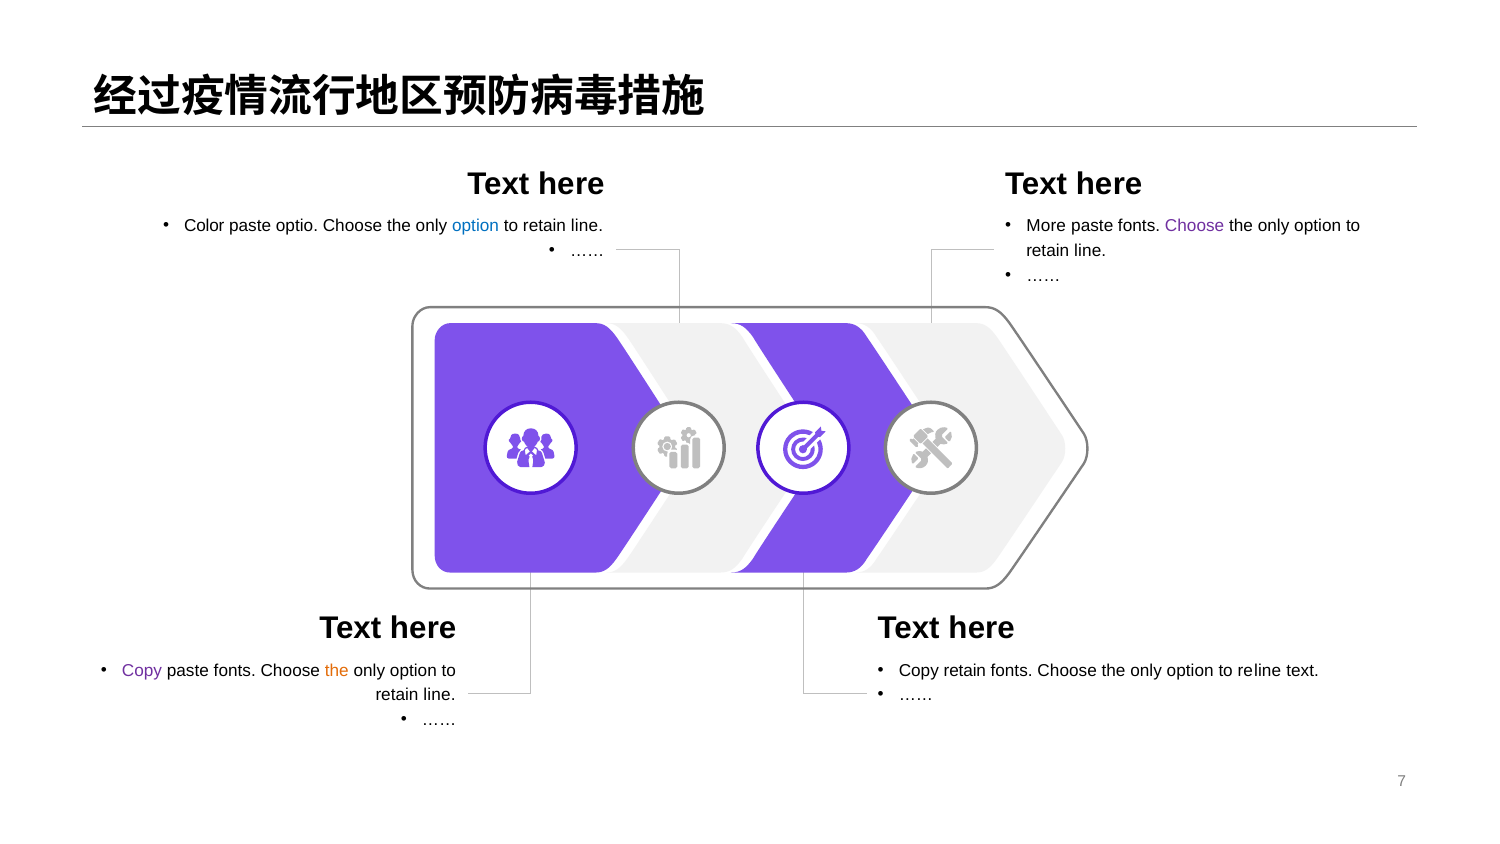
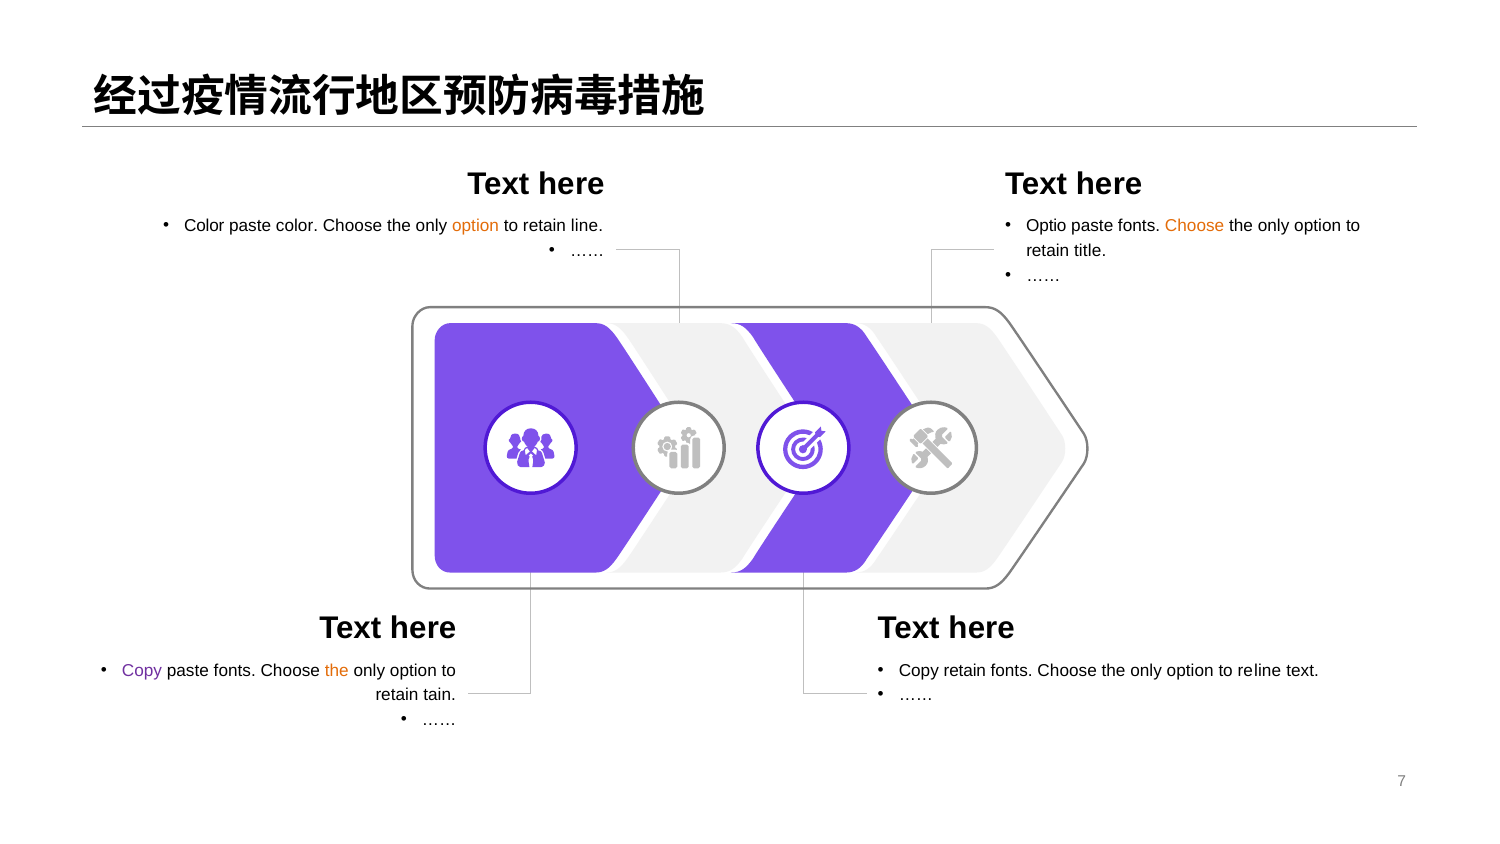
paste optio: optio -> color
option at (476, 226) colour: blue -> orange
More: More -> Optio
Choose at (1195, 226) colour: purple -> orange
line at (1090, 251): line -> title
line at (440, 695): line -> tain
